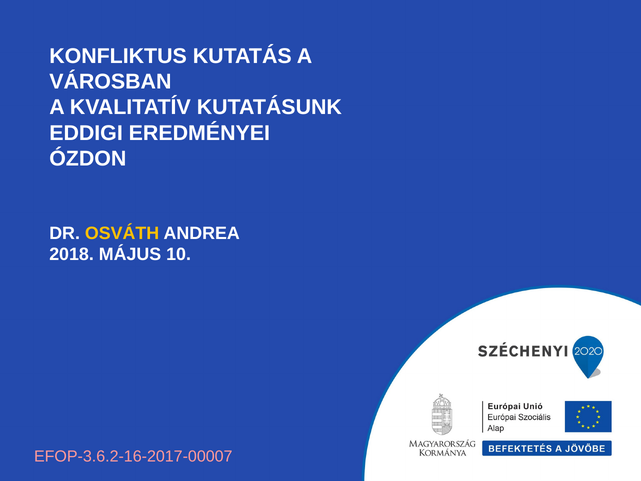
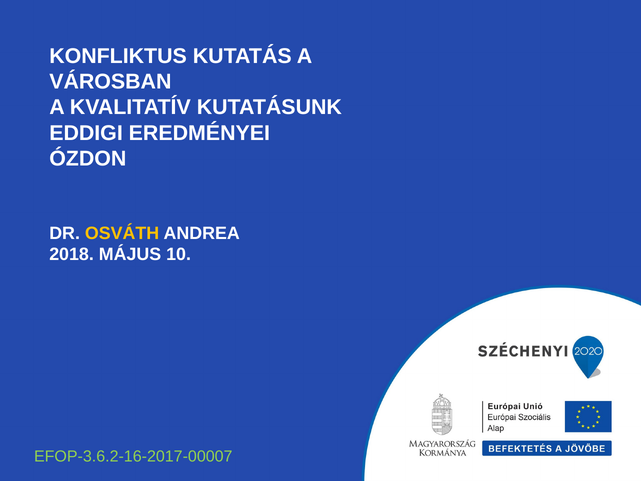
EFOP-3.6.2-16-2017-00007 colour: pink -> light green
